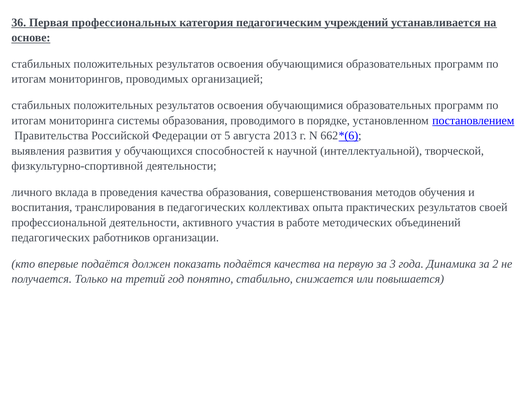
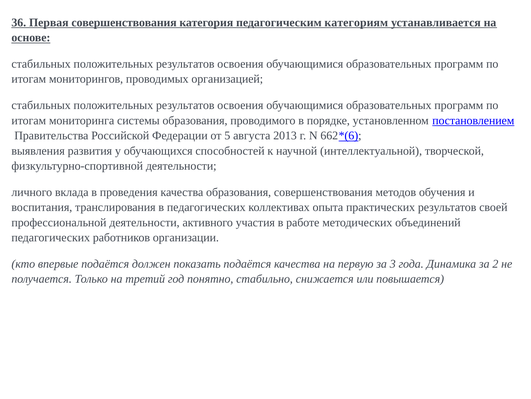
Первая профессиональных: профессиональных -> совершенствования
учреждений: учреждений -> категориям
